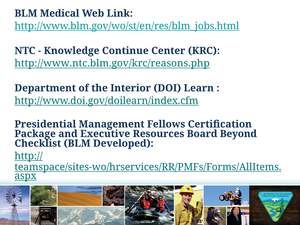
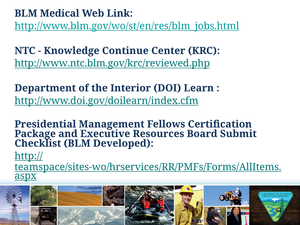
http://www.ntc.blm.gov/krc/reasons.php: http://www.ntc.blm.gov/krc/reasons.php -> http://www.ntc.blm.gov/krc/reviewed.php
Beyond: Beyond -> Submit
